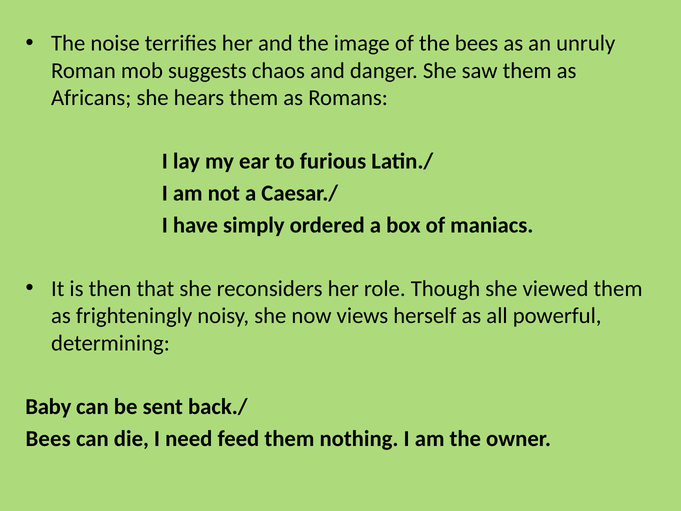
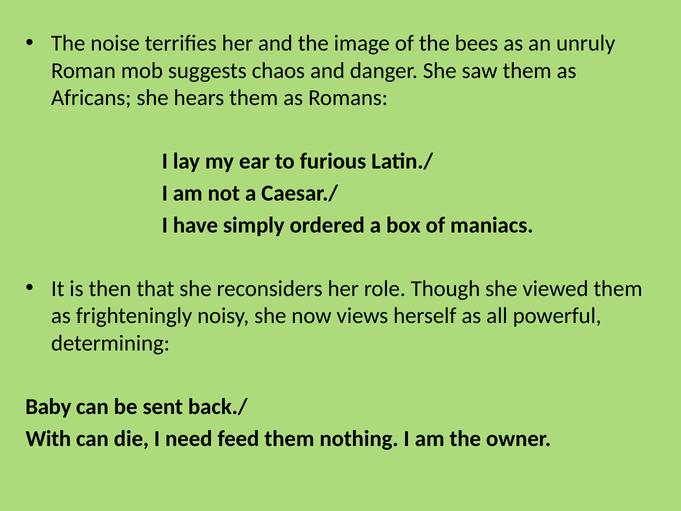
Bees at (48, 438): Bees -> With
